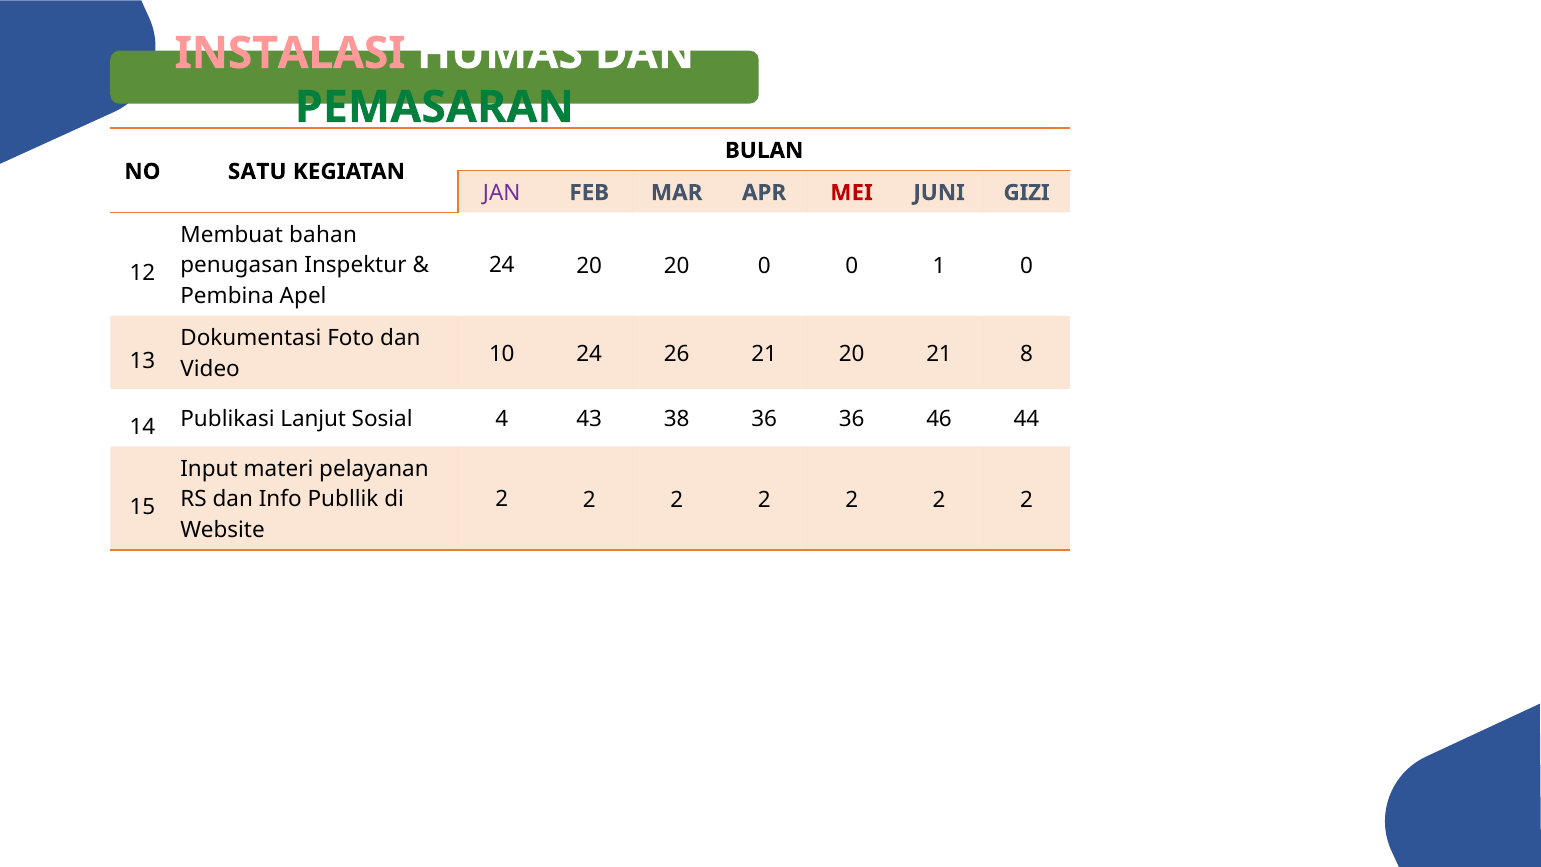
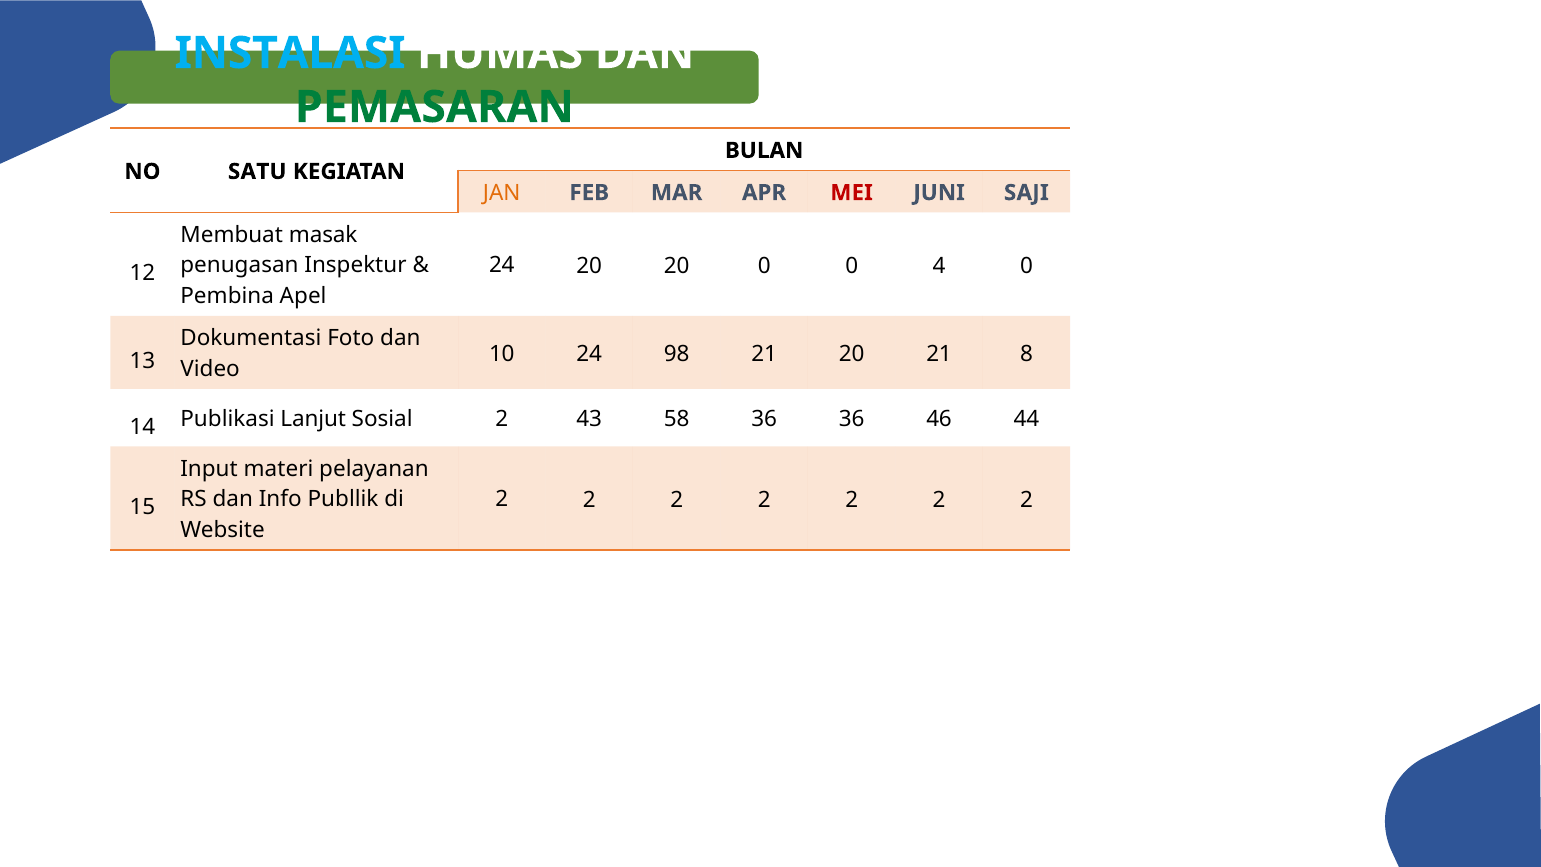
INSTALASI colour: pink -> light blue
JAN colour: purple -> orange
GIZI: GIZI -> SAJI
bahan: bahan -> masak
1: 1 -> 4
26: 26 -> 98
Sosial 4: 4 -> 2
38: 38 -> 58
